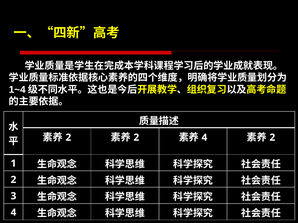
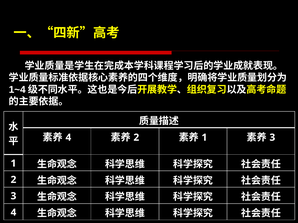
2 at (68, 138): 2 -> 4
4 at (204, 138): 4 -> 1
2 at (272, 138): 2 -> 3
